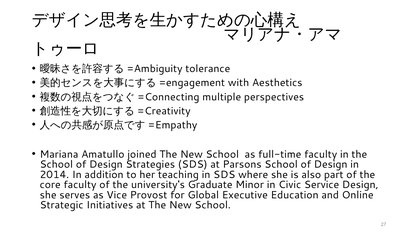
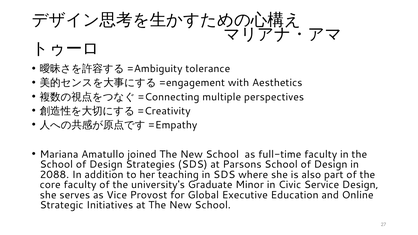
2014: 2014 -> 2088
